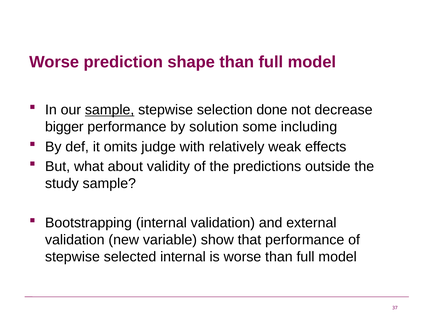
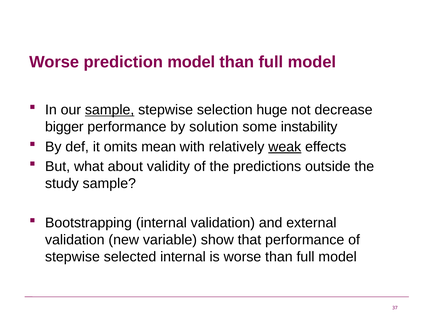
prediction shape: shape -> model
done: done -> huge
including: including -> instability
judge: judge -> mean
weak underline: none -> present
